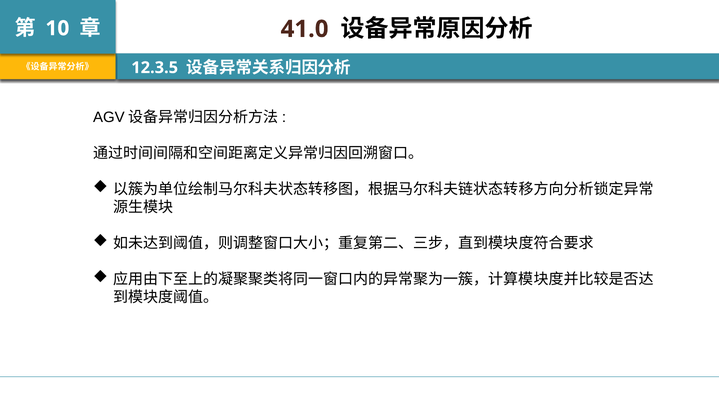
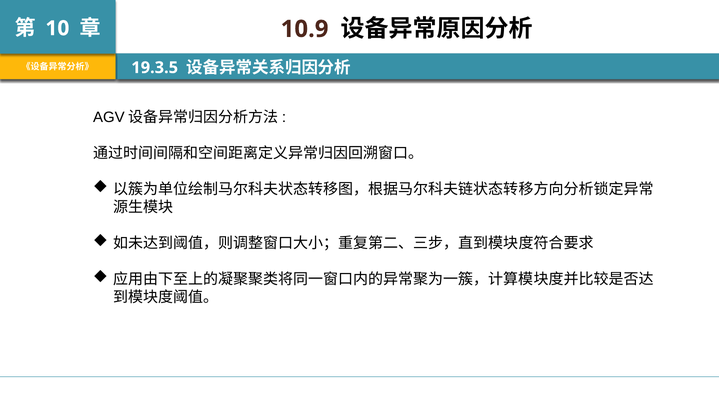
41.0: 41.0 -> 10.9
12.3.5: 12.3.5 -> 19.3.5
